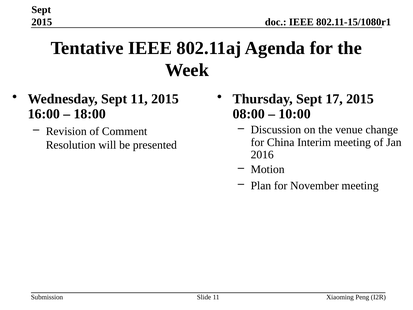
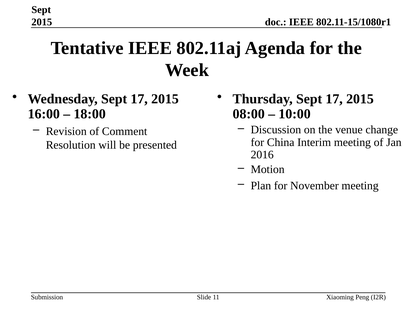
Wednesday Sept 11: 11 -> 17
